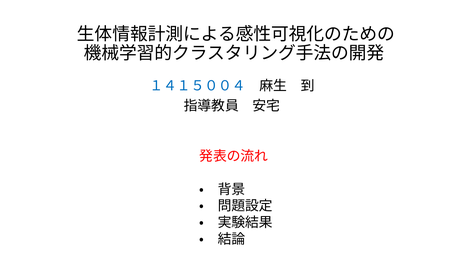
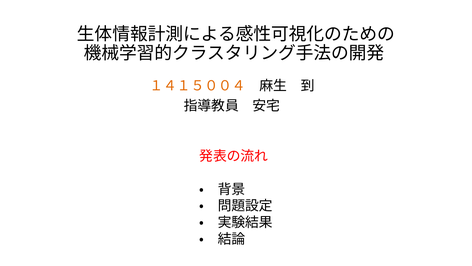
１４１５００４ colour: blue -> orange
